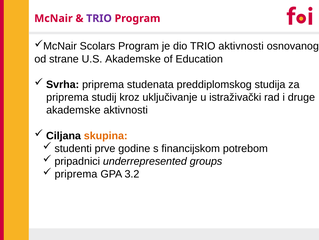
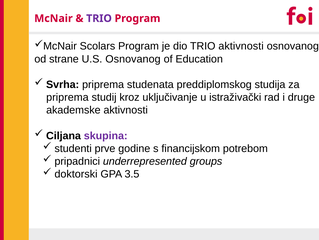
U.S Akademske: Akademske -> Osnovanog
skupina colour: orange -> purple
priprema at (76, 174): priprema -> doktorski
3.2: 3.2 -> 3.5
